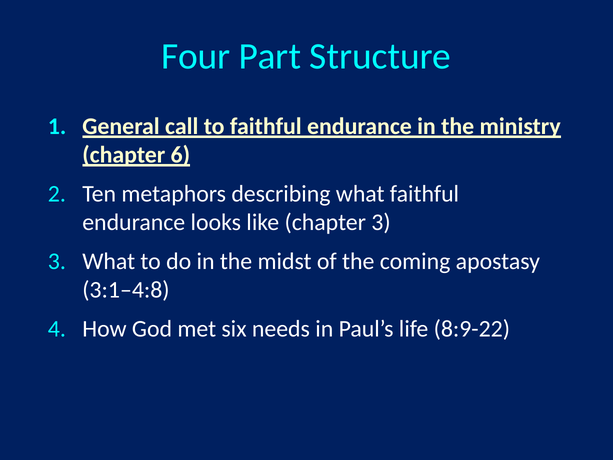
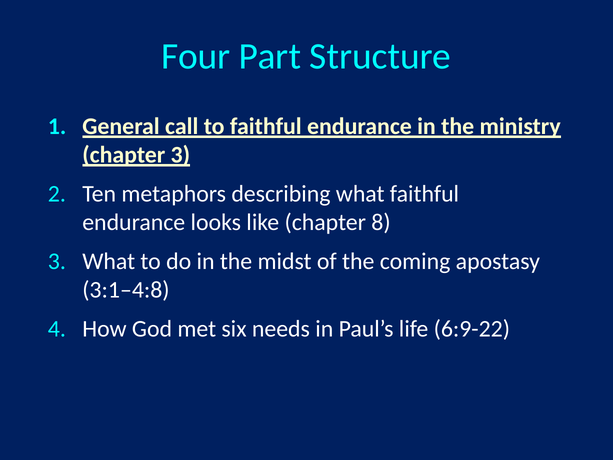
chapter 6: 6 -> 3
chapter 3: 3 -> 8
8:9-22: 8:9-22 -> 6:9-22
